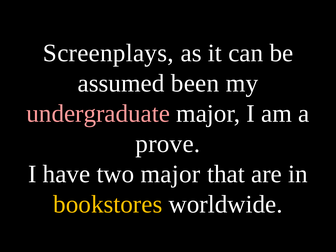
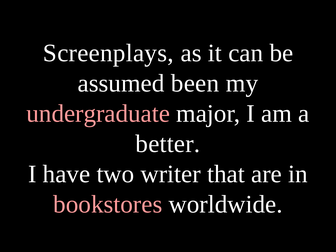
prove: prove -> better
two major: major -> writer
bookstores colour: yellow -> pink
